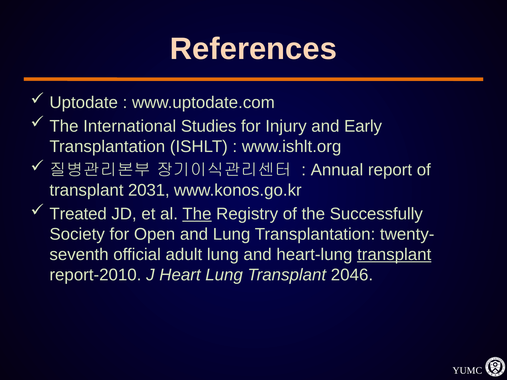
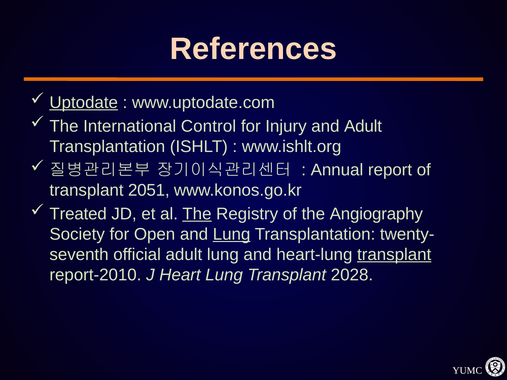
Uptodate underline: none -> present
Studies: Studies -> Control
and Early: Early -> Adult
2031: 2031 -> 2051
Successfully: Successfully -> Angiography
Lung at (232, 234) underline: none -> present
2046: 2046 -> 2028
